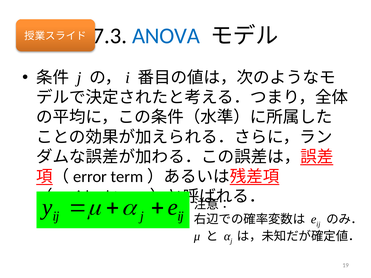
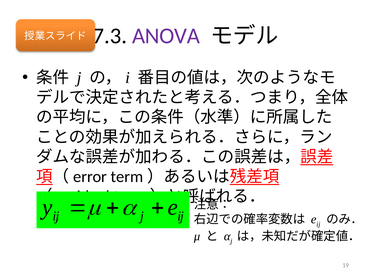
ANOVA colour: blue -> purple
